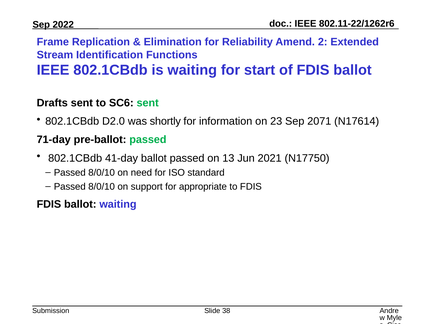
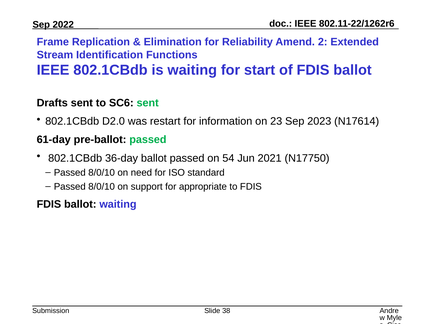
shortly: shortly -> restart
2071: 2071 -> 2023
71-day: 71-day -> 61-day
41-day: 41-day -> 36-day
13: 13 -> 54
